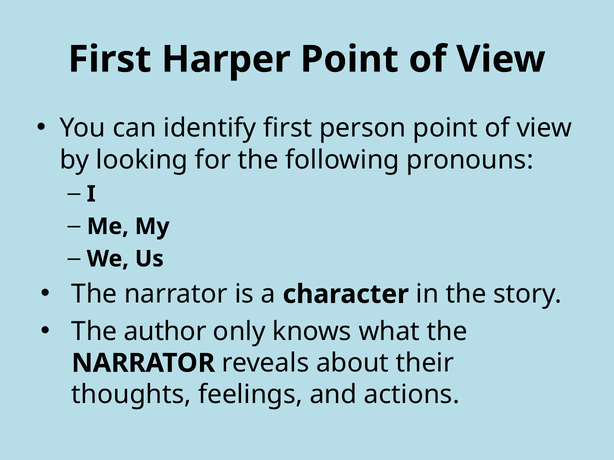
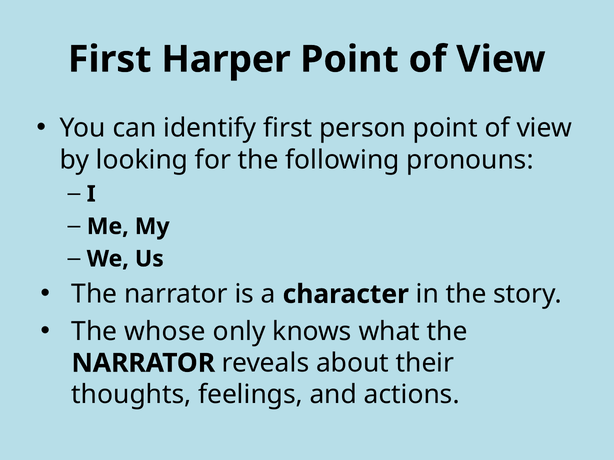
author: author -> whose
